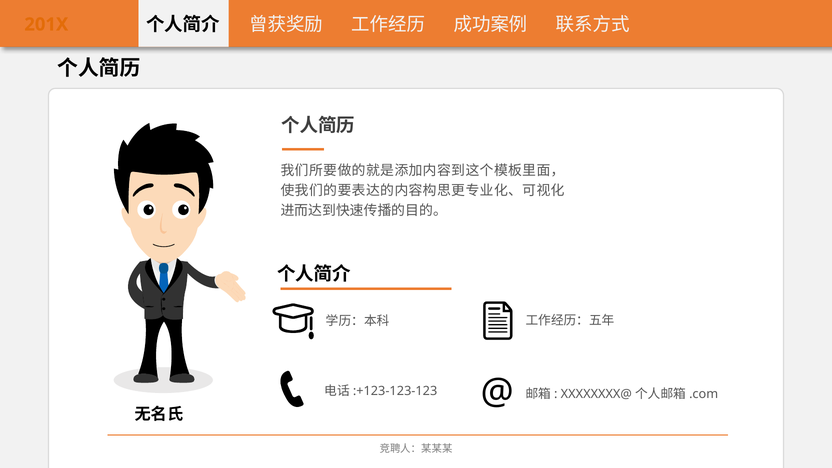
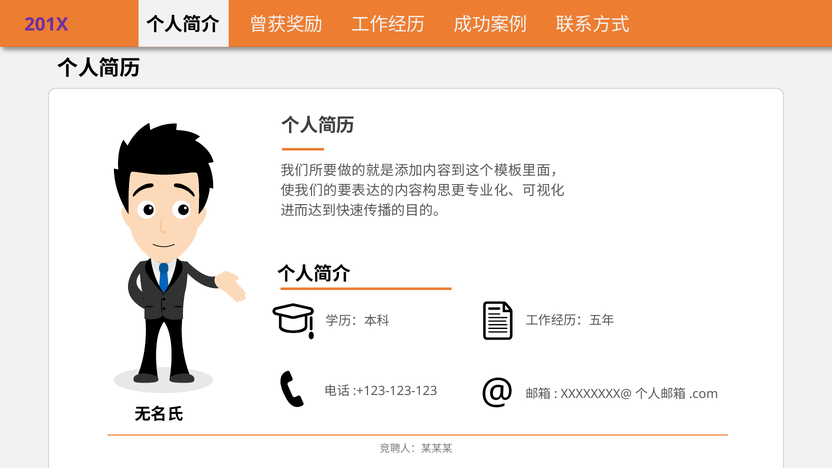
201X colour: orange -> purple
